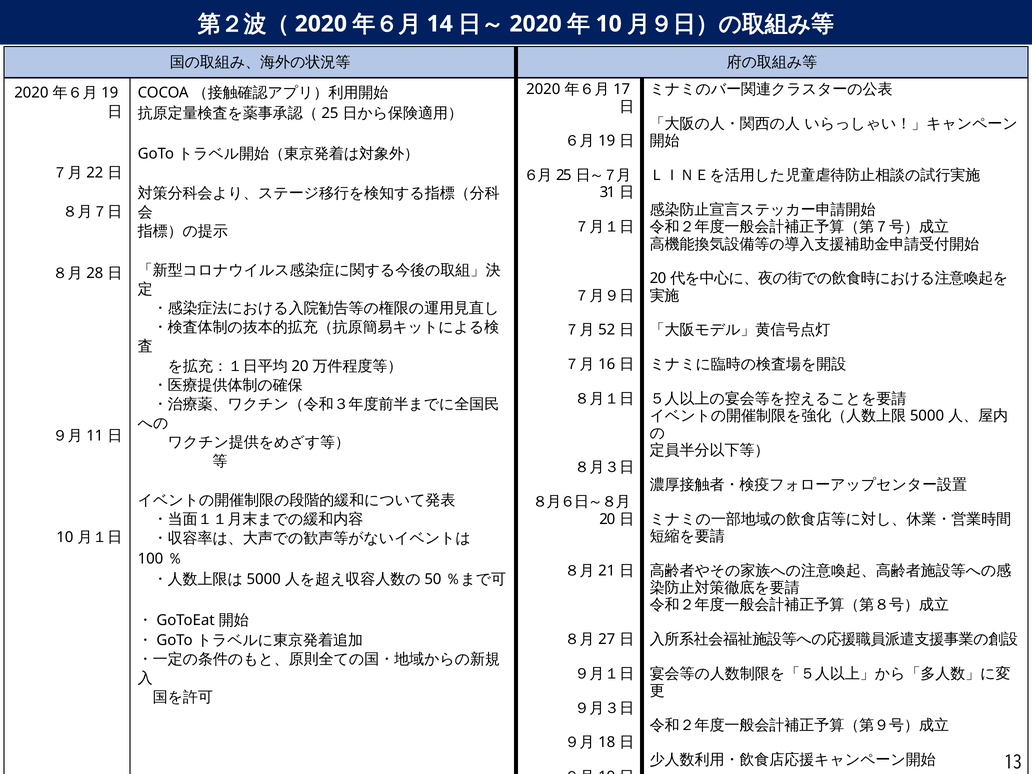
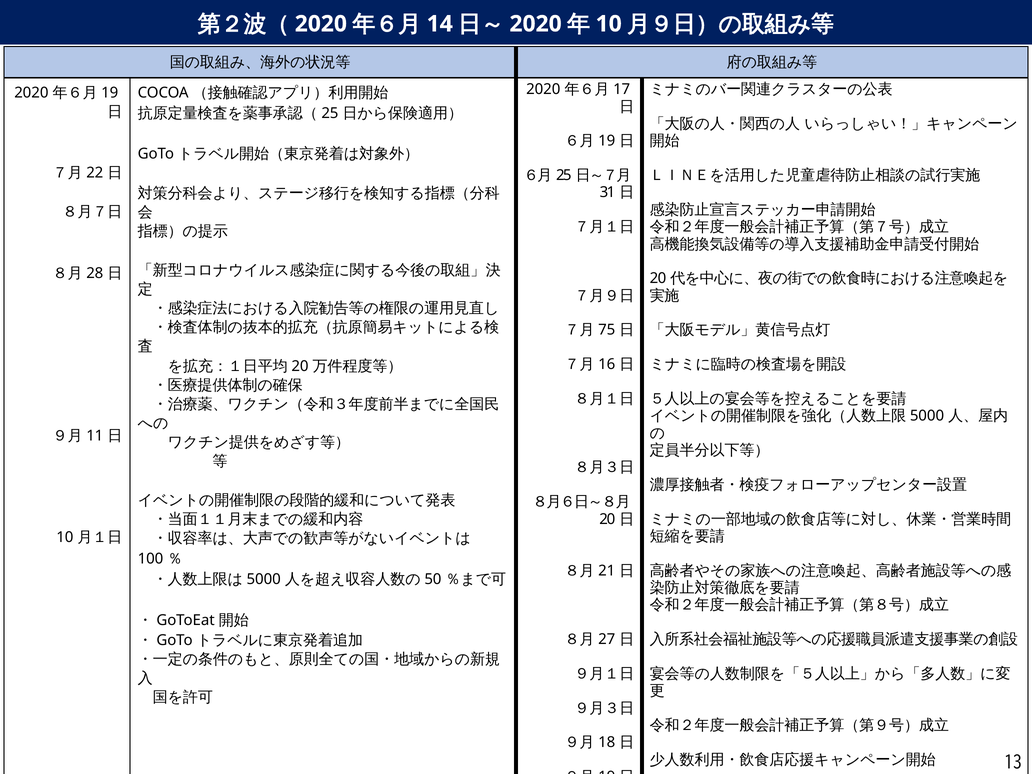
52: 52 -> 75
